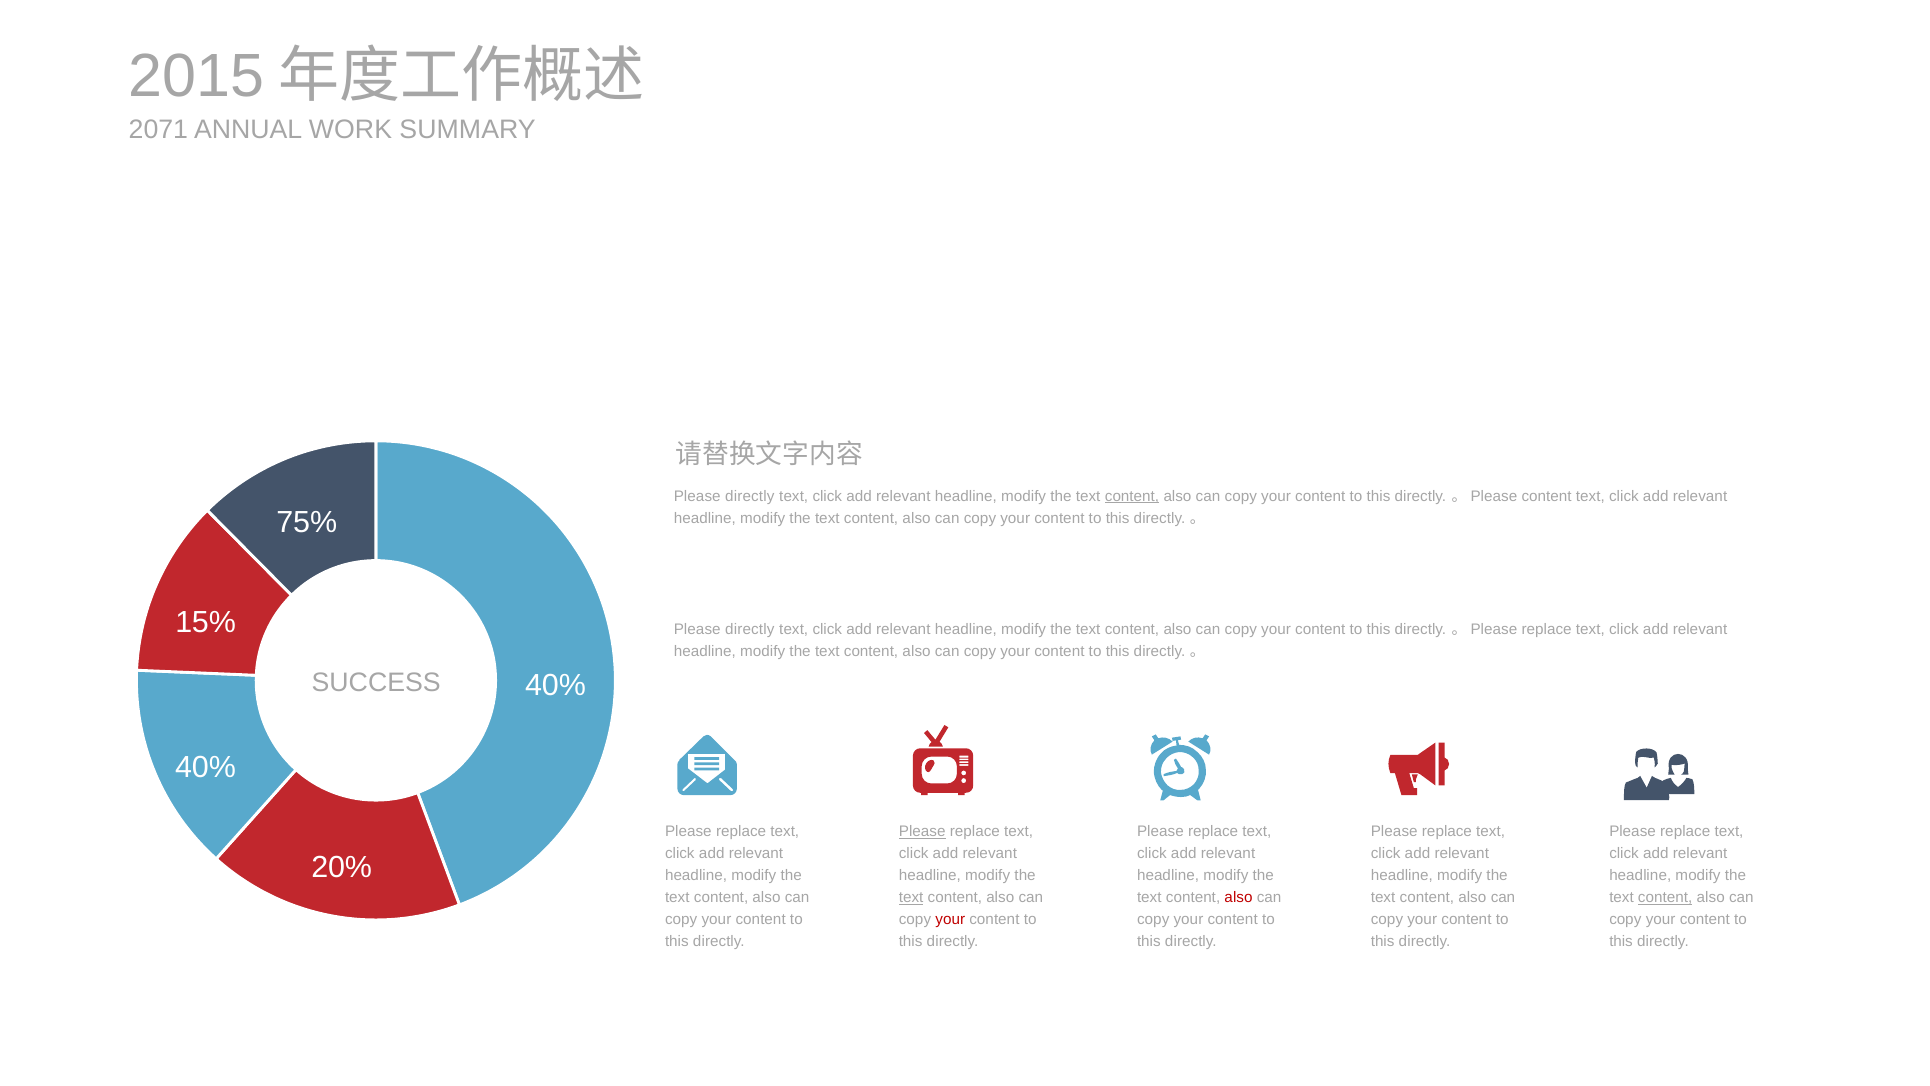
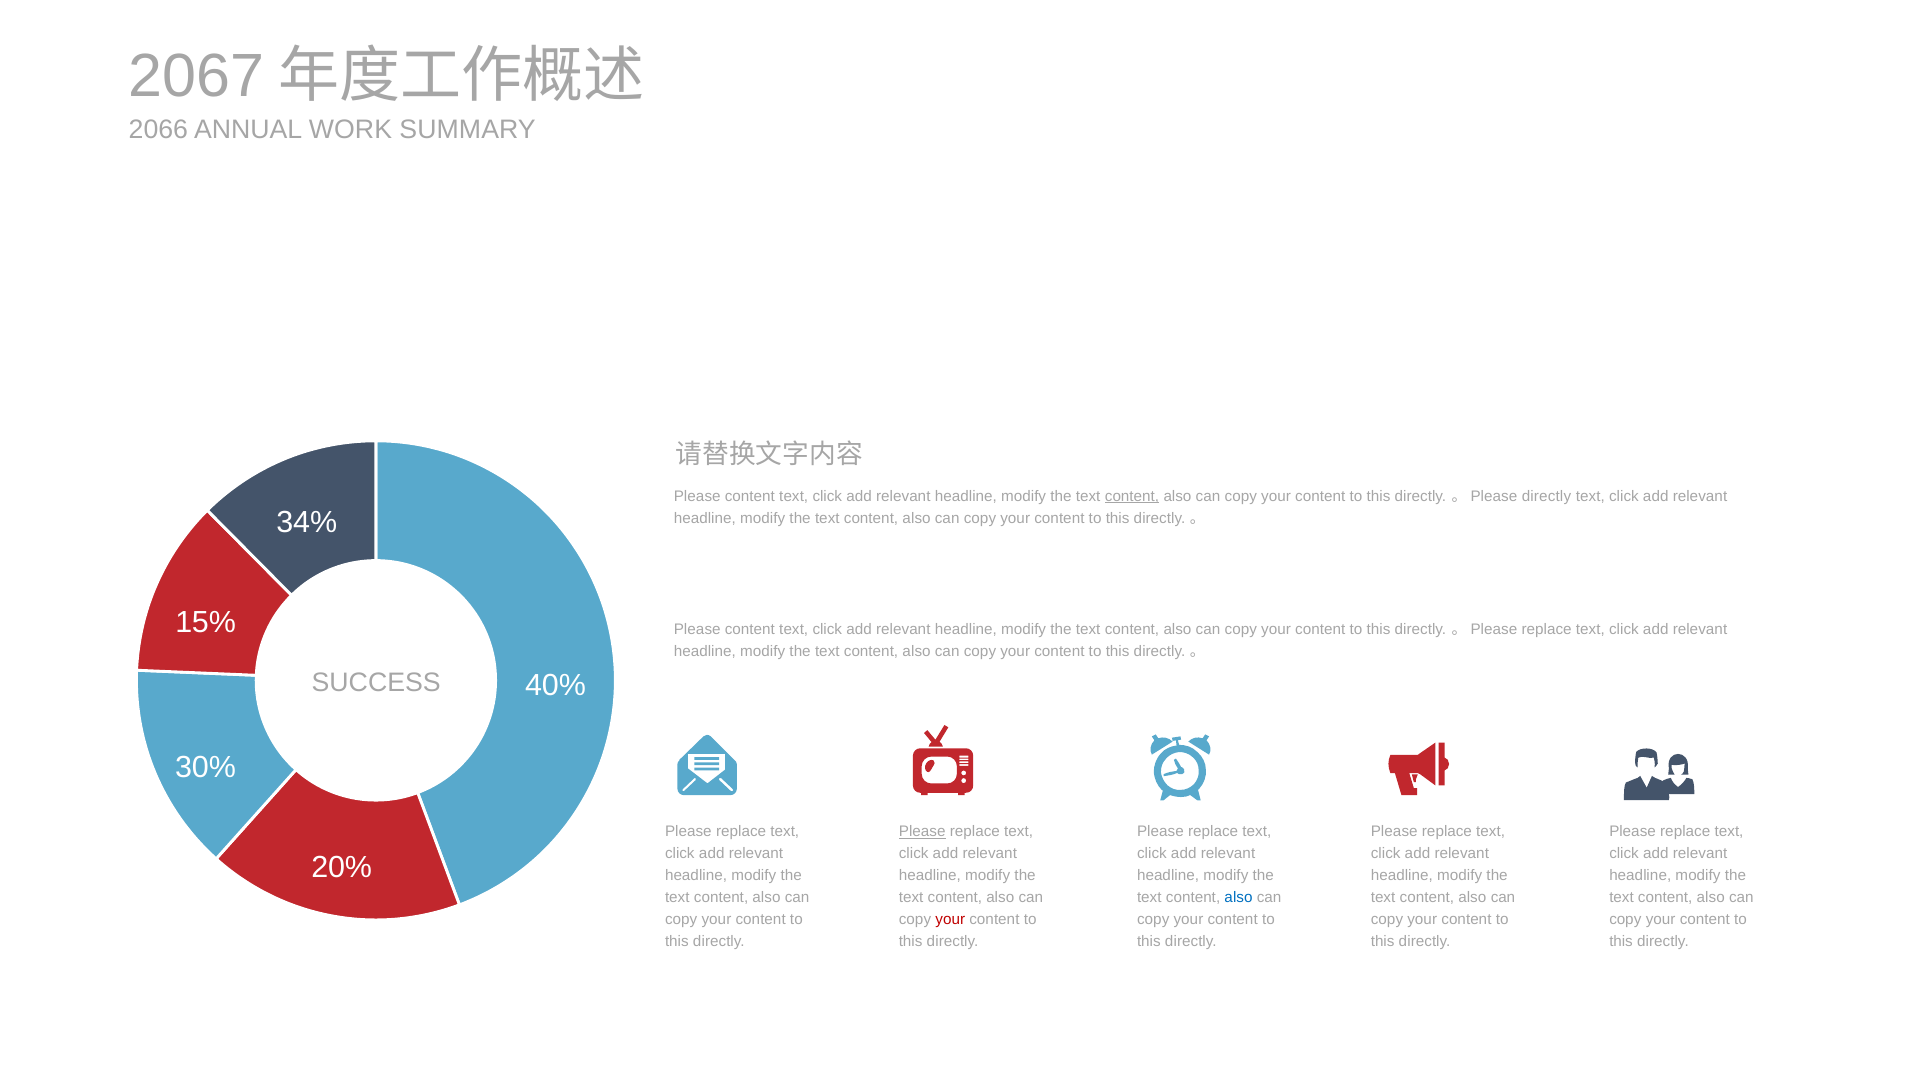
2015: 2015 -> 2067
2071: 2071 -> 2066
directly at (750, 496): directly -> content
content at (1547, 496): content -> directly
75%: 75% -> 34%
directly at (750, 629): directly -> content
40% at (206, 767): 40% -> 30%
text at (911, 897) underline: present -> none
also at (1239, 897) colour: red -> blue
content at (1665, 897) underline: present -> none
